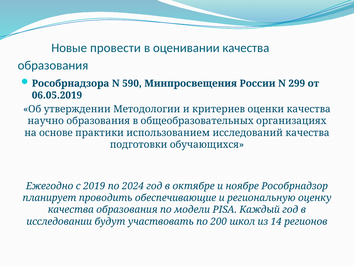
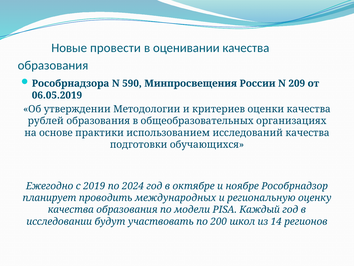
299: 299 -> 209
научно: научно -> рублей
обеспечивающие: обеспечивающие -> международных
